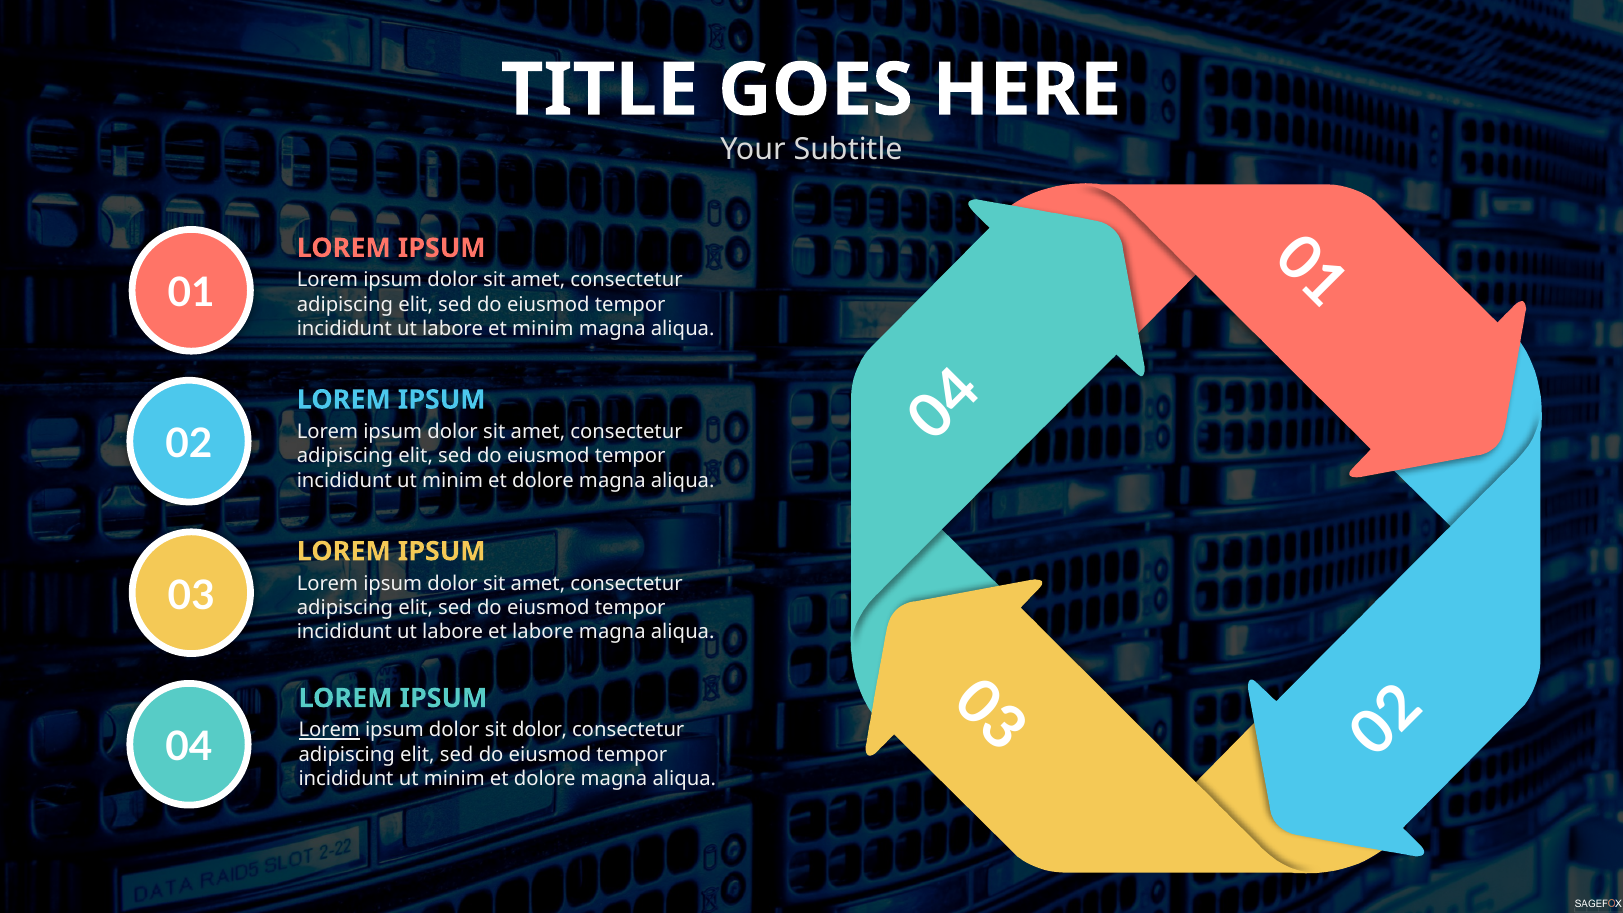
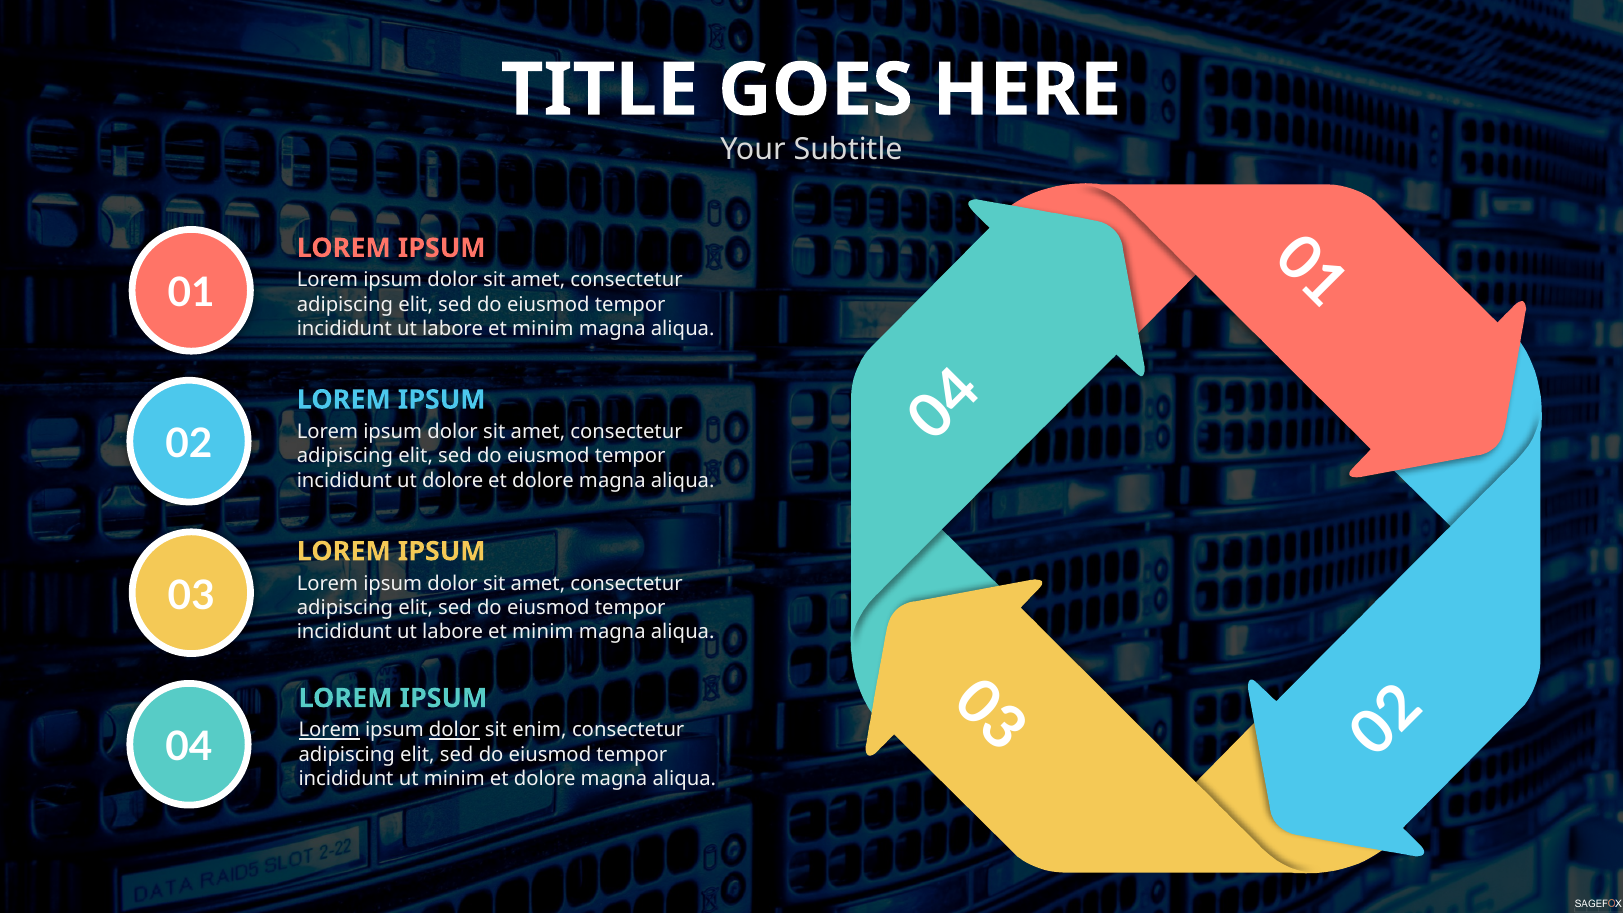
minim at (453, 480): minim -> dolore
labore at (543, 632): labore -> minim
dolor at (454, 730) underline: none -> present
sit dolor: dolor -> enim
